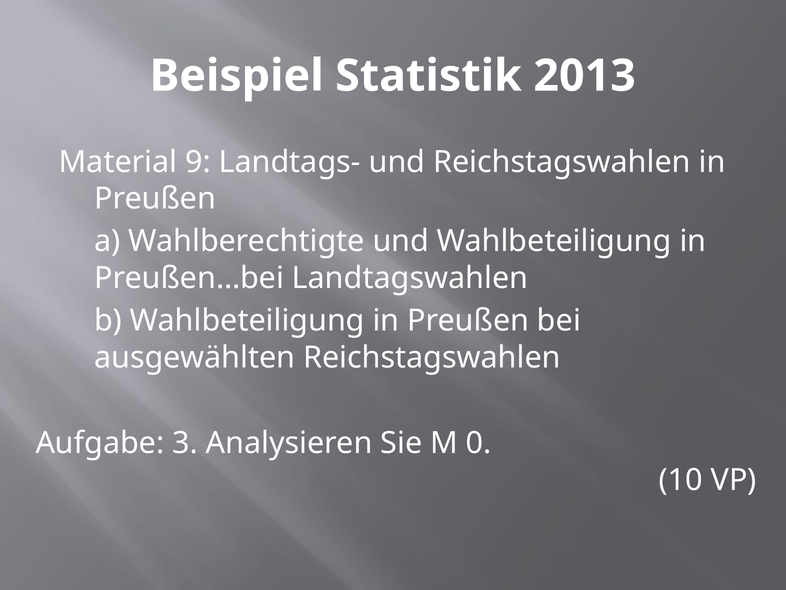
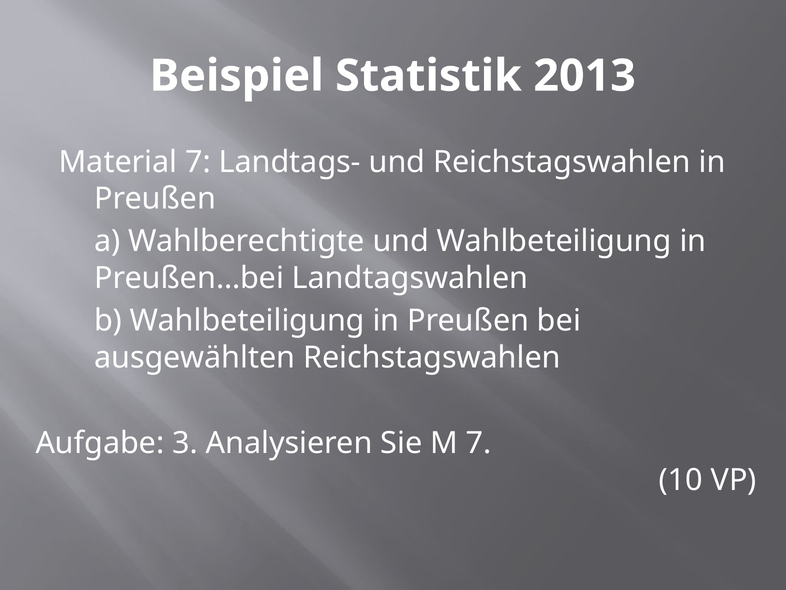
Material 9: 9 -> 7
M 0: 0 -> 7
